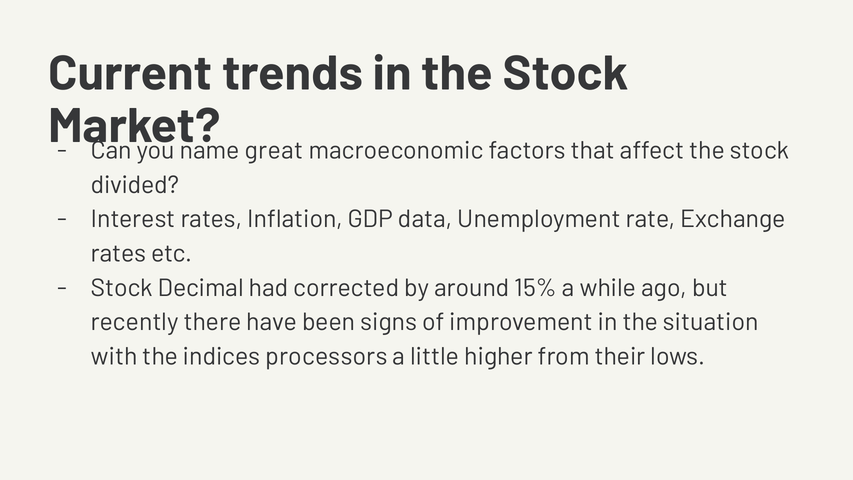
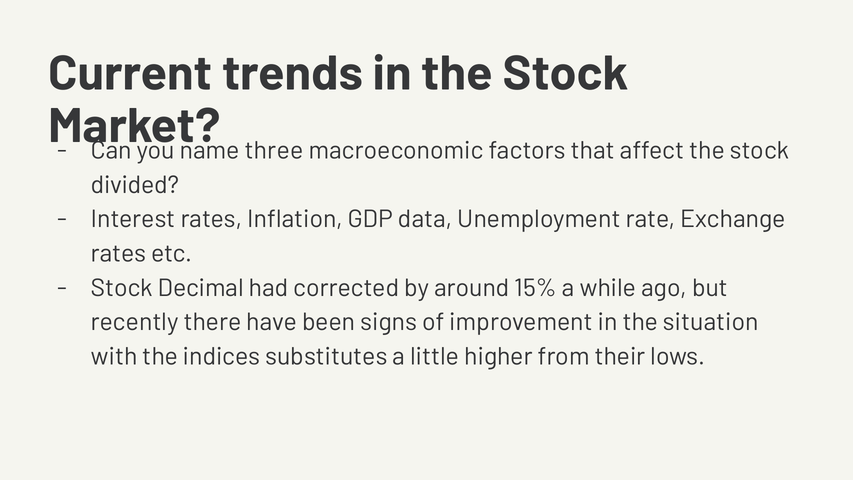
great: great -> three
processors: processors -> substitutes
